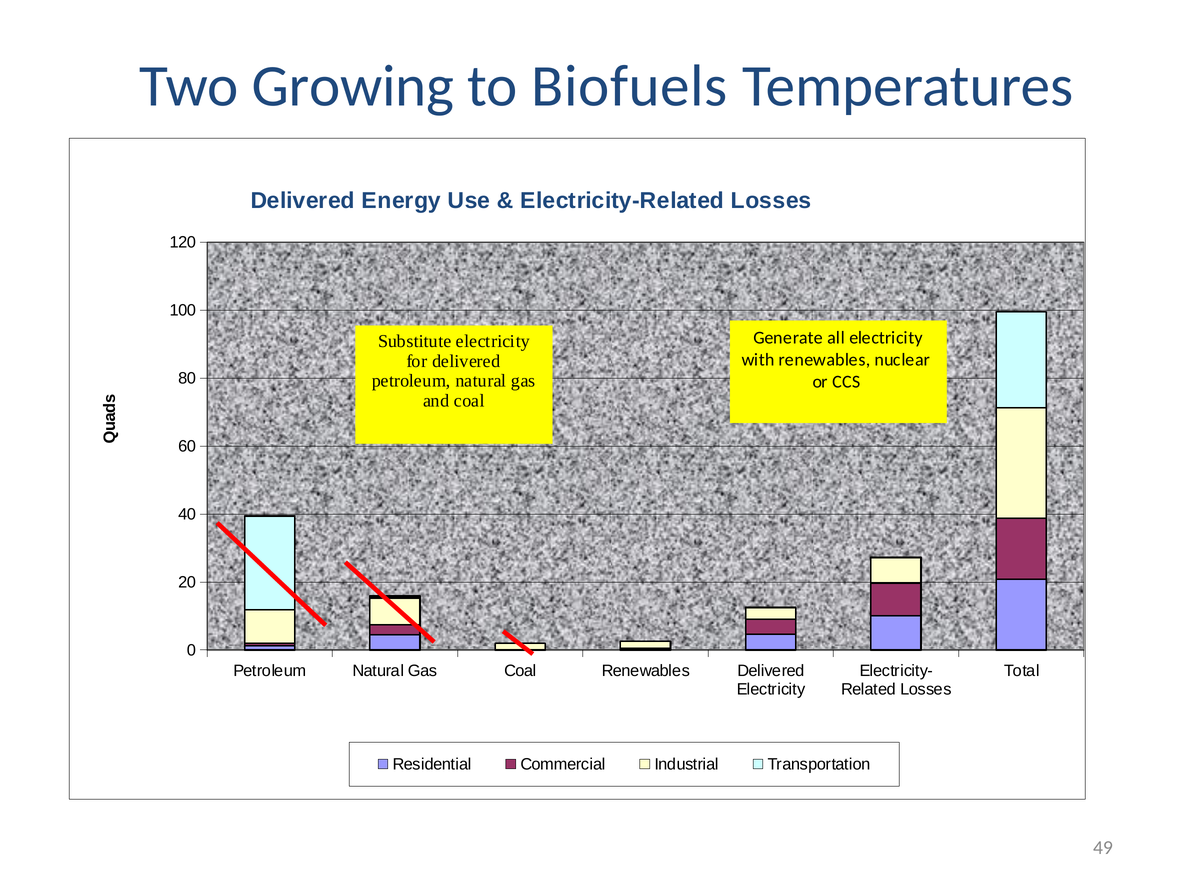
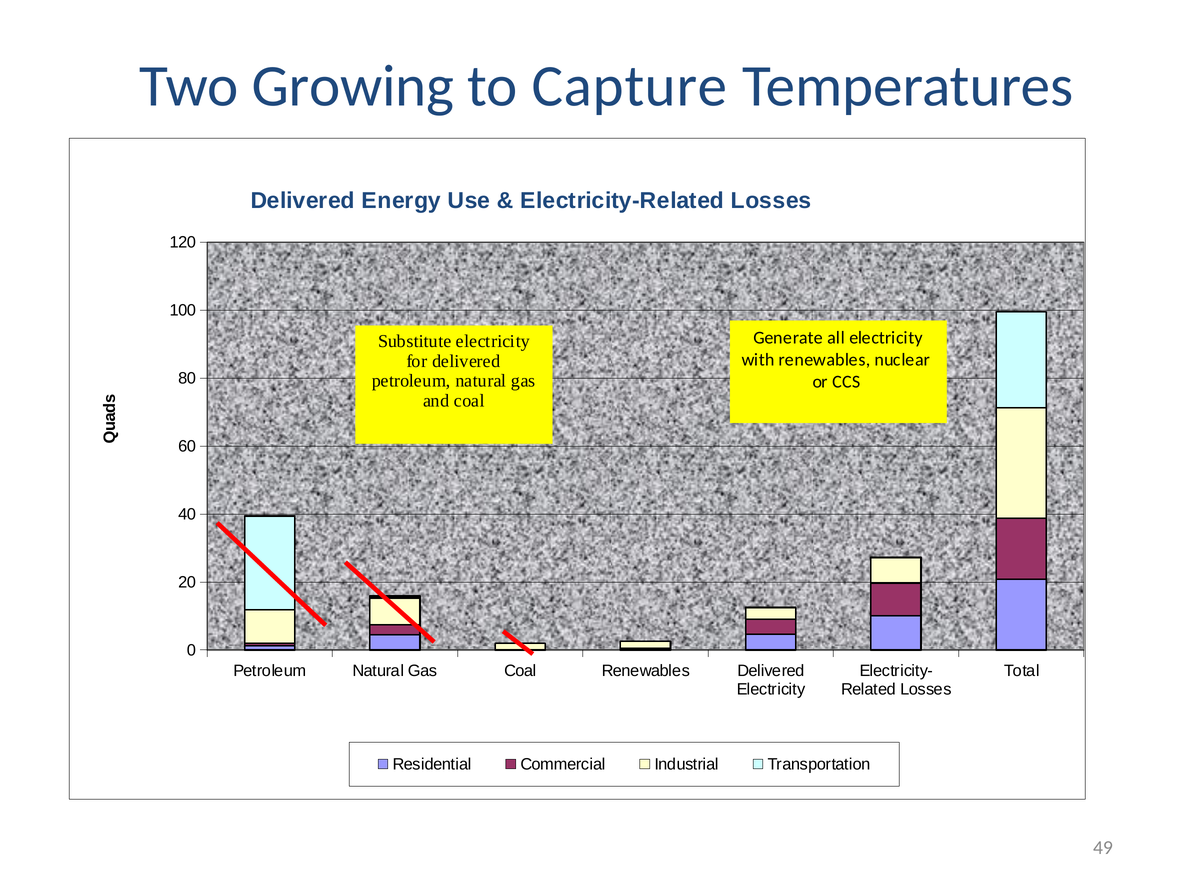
Biofuels: Biofuels -> Capture
